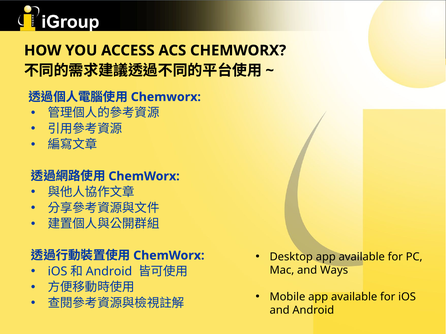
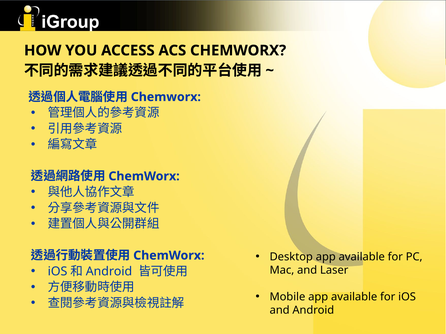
Ways: Ways -> Laser
